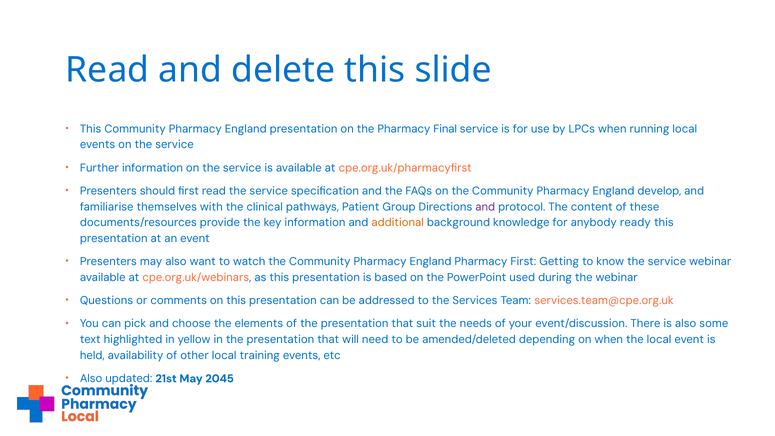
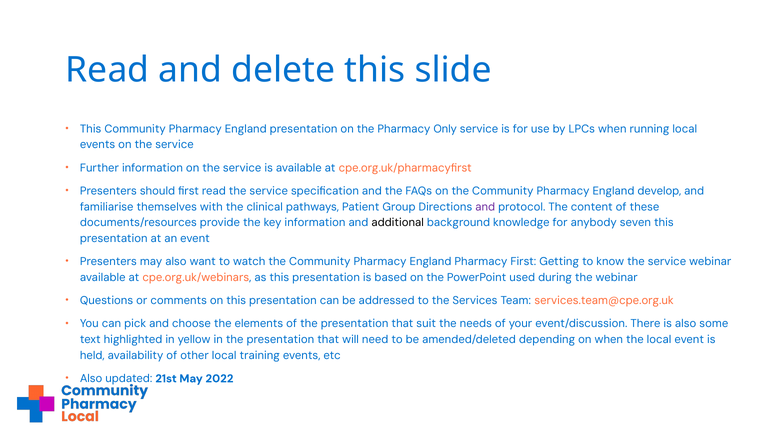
Final: Final -> Only
additional colour: orange -> black
ready: ready -> seven
2045: 2045 -> 2022
